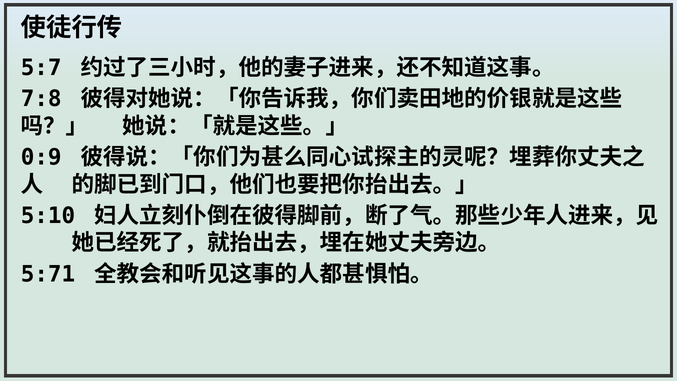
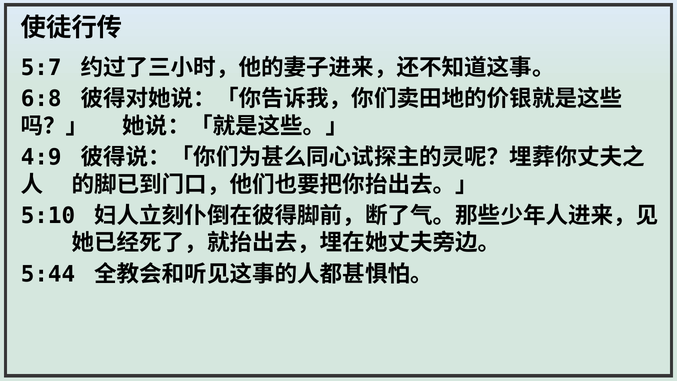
7:8: 7:8 -> 6:8
0:9: 0:9 -> 4:9
5:71: 5:71 -> 5:44
